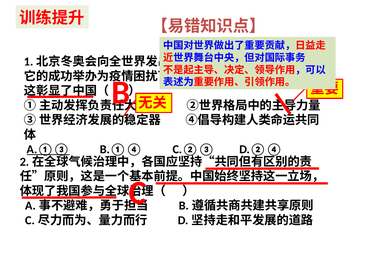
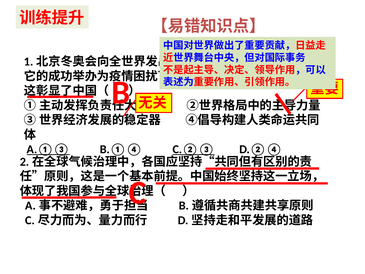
C.②③ underline: none -> present
